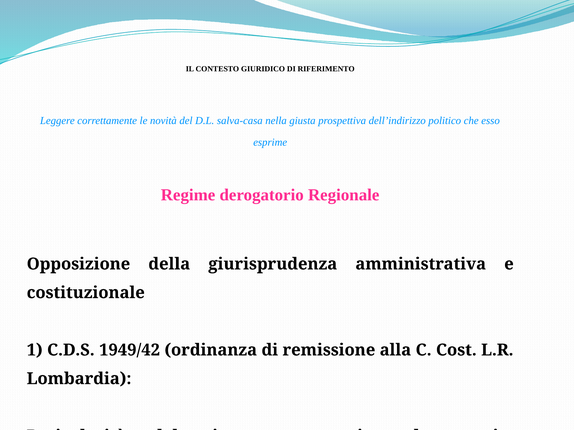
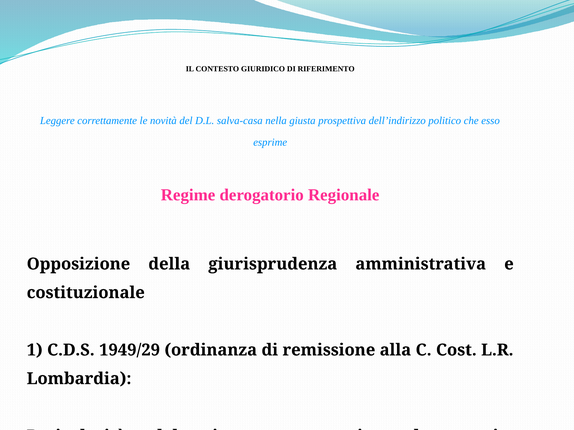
1949/42: 1949/42 -> 1949/29
